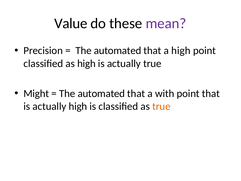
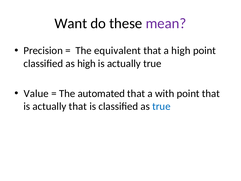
Value: Value -> Want
automated at (118, 51): automated -> equivalent
Might: Might -> Value
actually high: high -> that
true at (161, 106) colour: orange -> blue
